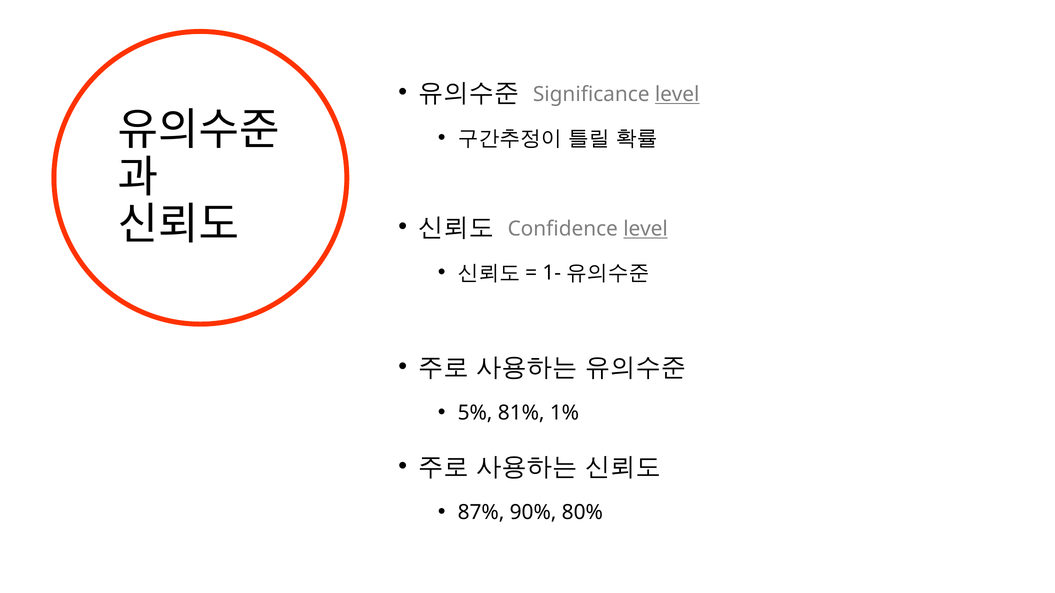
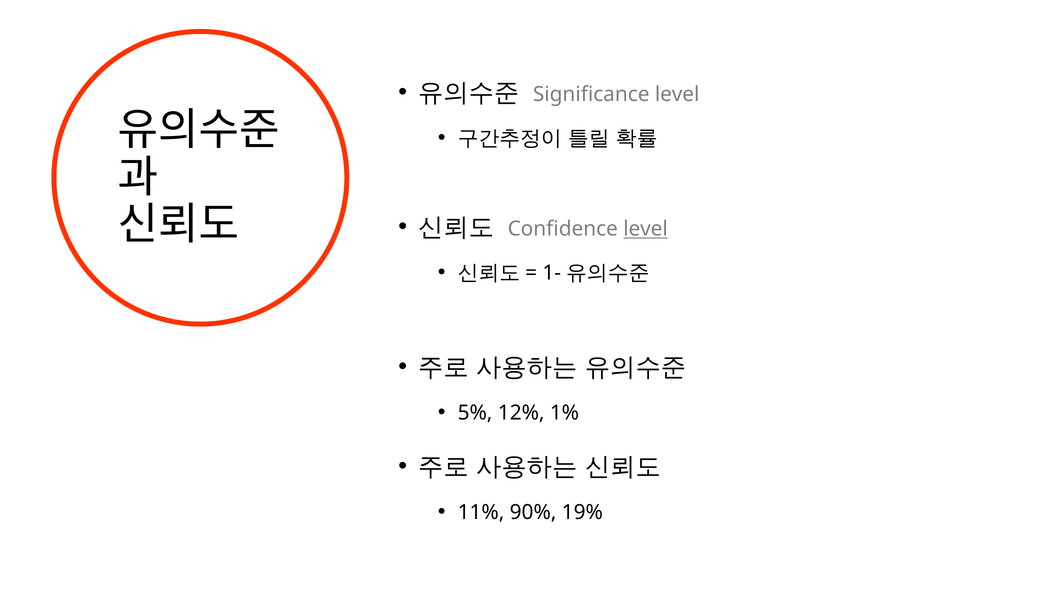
level at (677, 95) underline: present -> none
81%: 81% -> 12%
87%: 87% -> 11%
80%: 80% -> 19%
